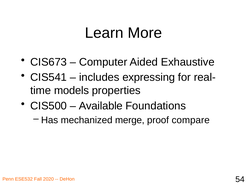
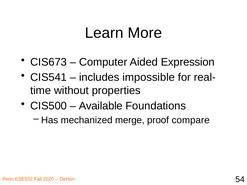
Exhaustive: Exhaustive -> Expression
expressing: expressing -> impossible
models: models -> without
